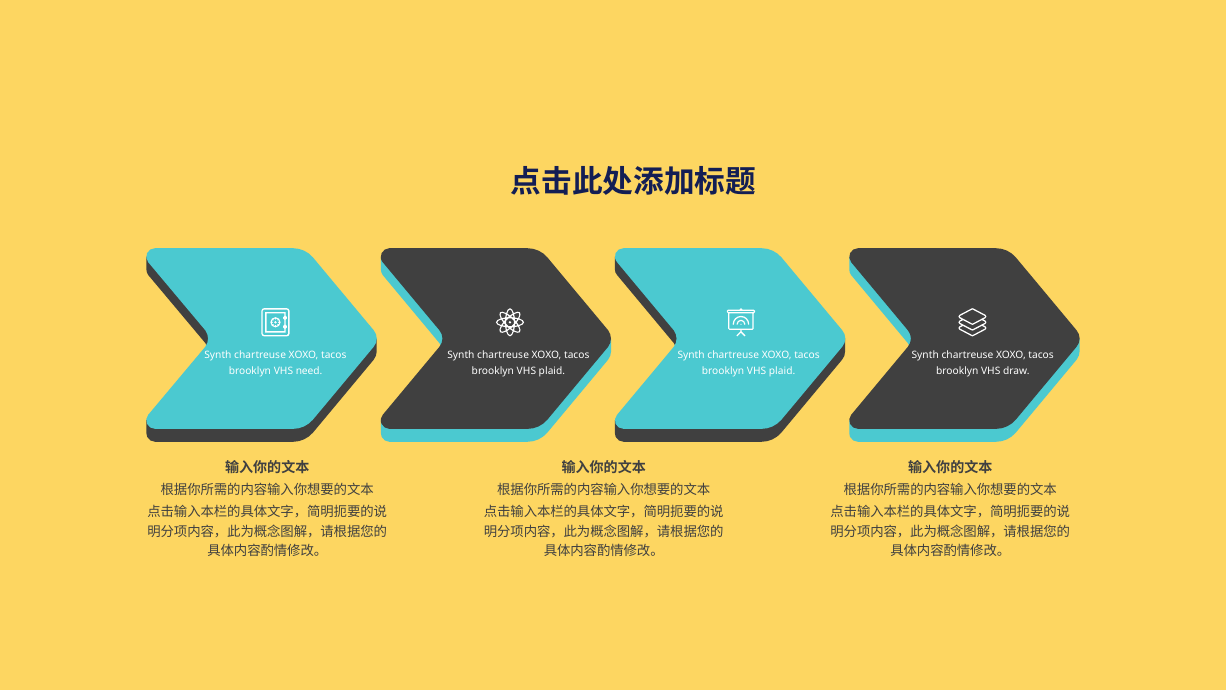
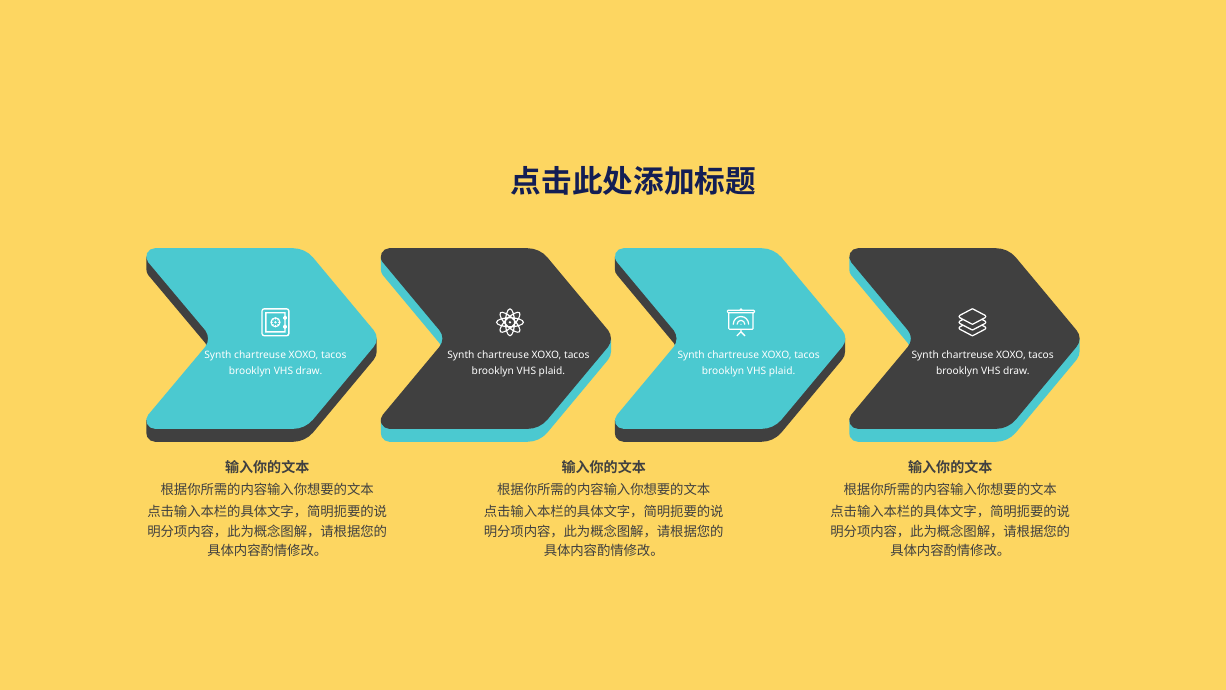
need at (309, 371): need -> draw
